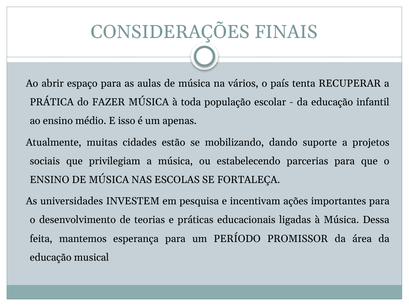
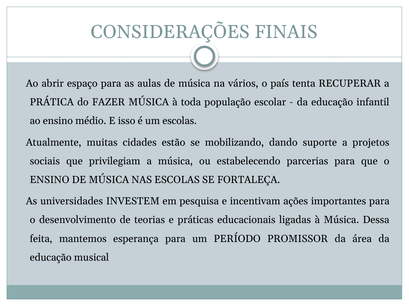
um apenas: apenas -> escolas
